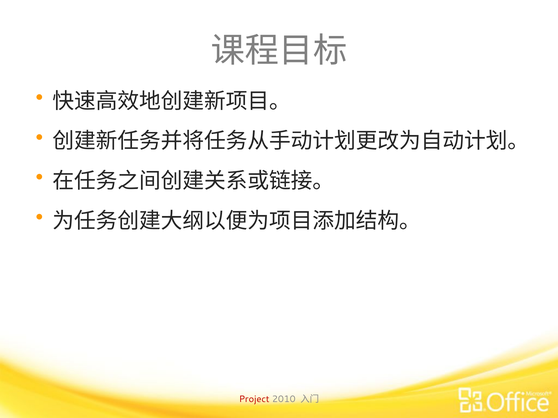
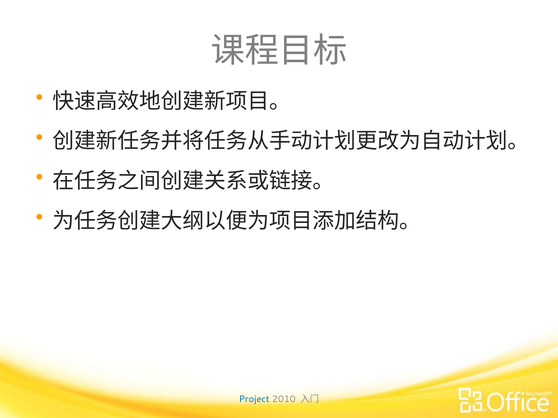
Project colour: red -> blue
